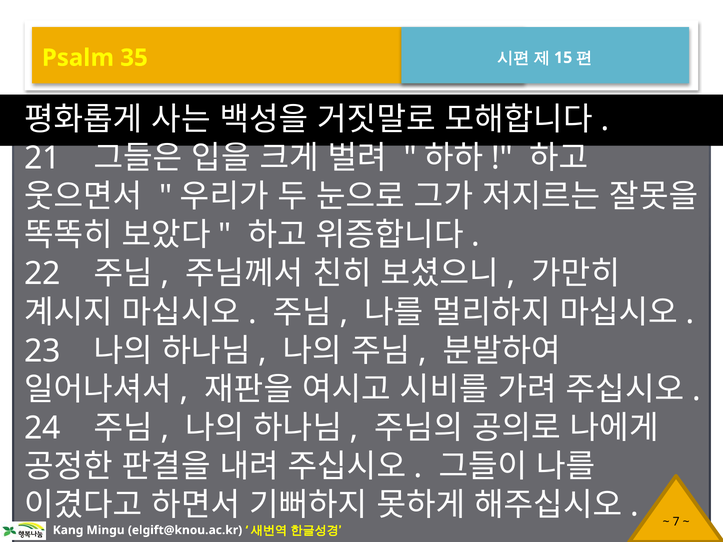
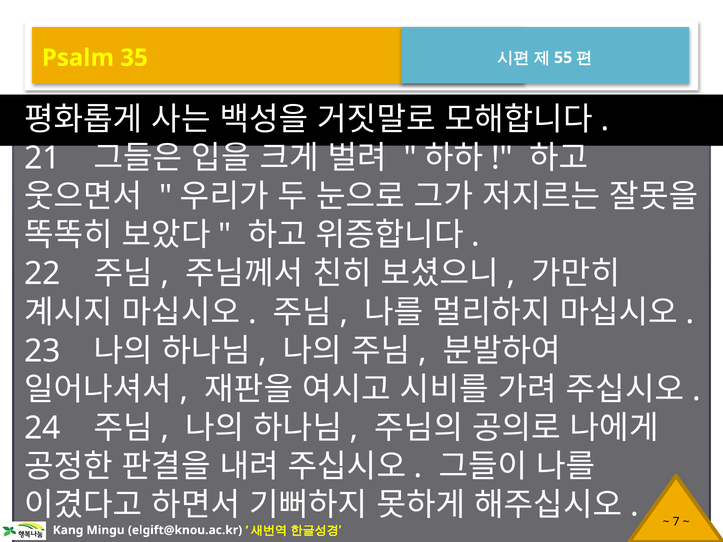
15: 15 -> 55
